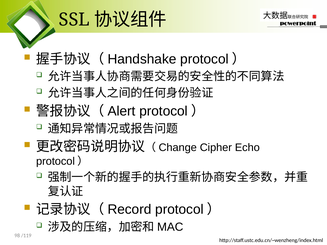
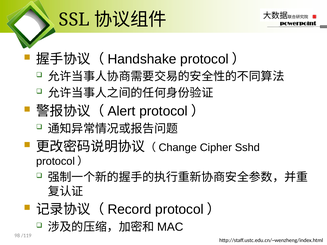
Echo: Echo -> Sshd
